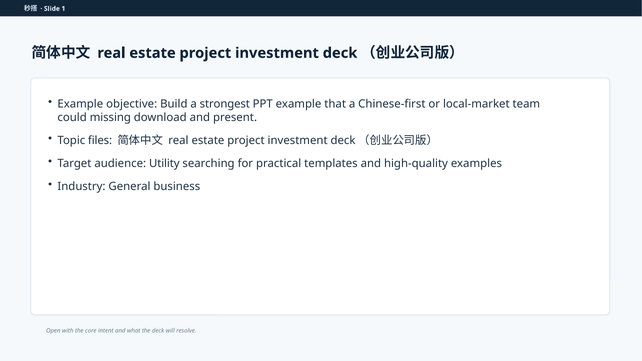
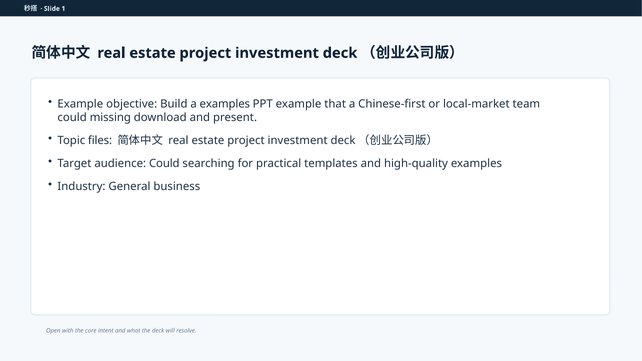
a strongest: strongest -> examples
audience Utility: Utility -> Could
